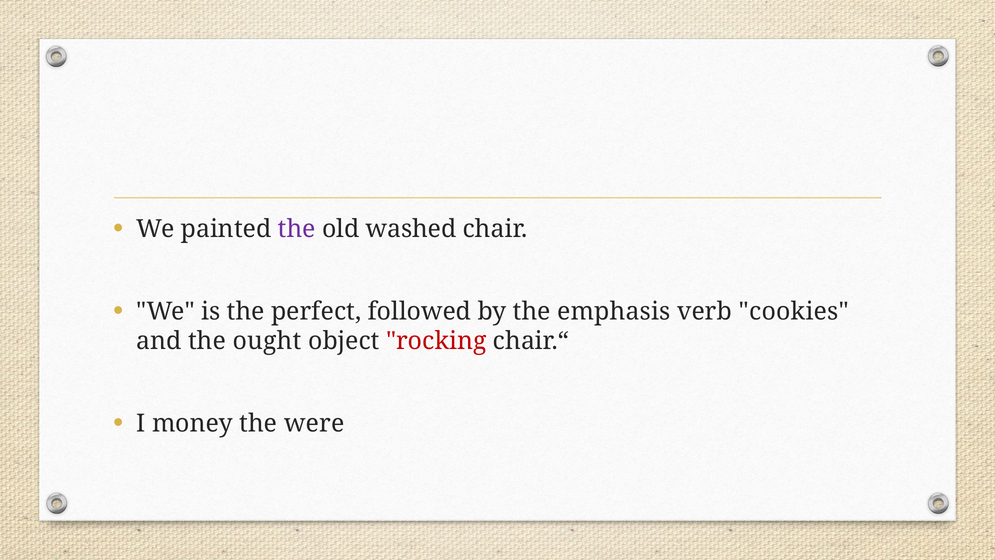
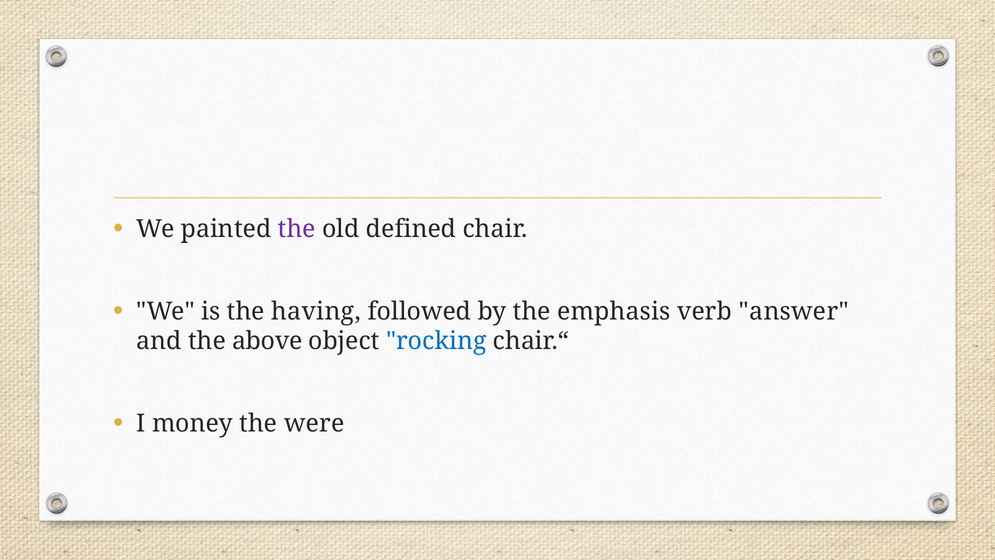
washed: washed -> defined
perfect: perfect -> having
cookies: cookies -> answer
ought: ought -> above
rocking colour: red -> blue
